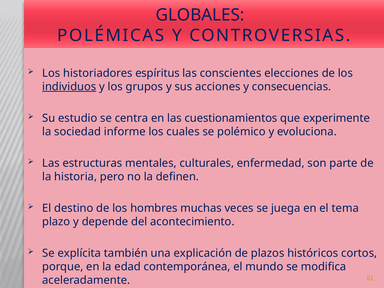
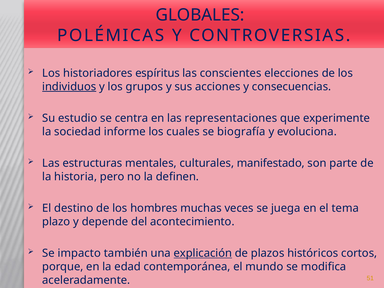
cuestionamientos: cuestionamientos -> representaciones
polémico: polémico -> biografía
enfermedad: enfermedad -> manifestado
explícita: explícita -> impacto
explicación underline: none -> present
